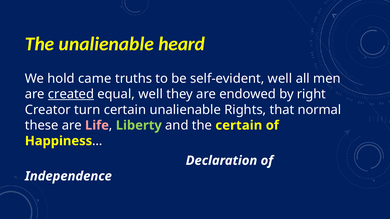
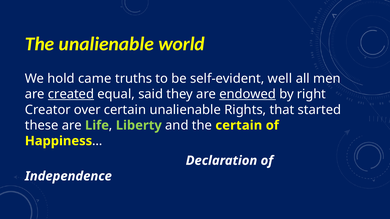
heard: heard -> world
equal well: well -> said
endowed underline: none -> present
turn: turn -> over
normal: normal -> started
Life colour: pink -> light green
